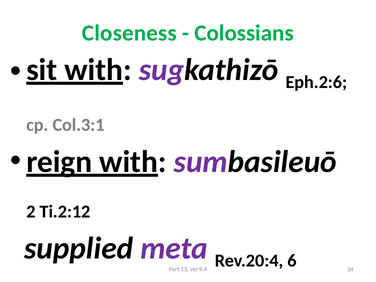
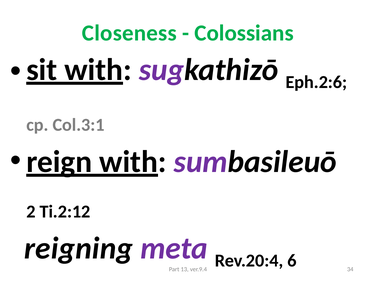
supplied: supplied -> reigning
